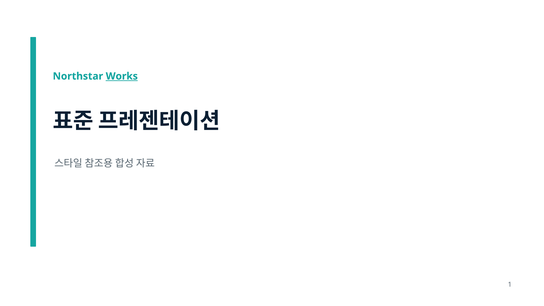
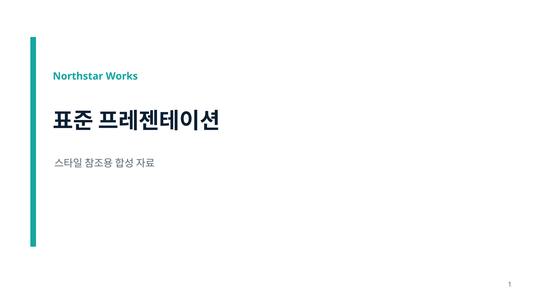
Works underline: present -> none
